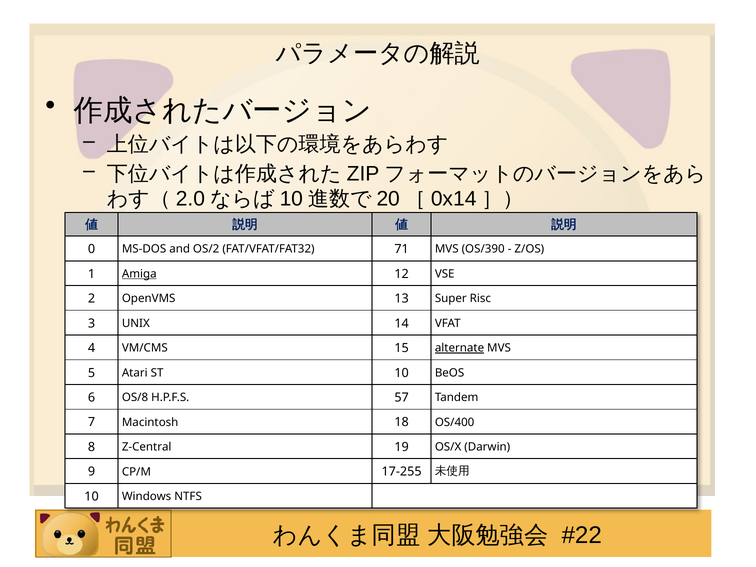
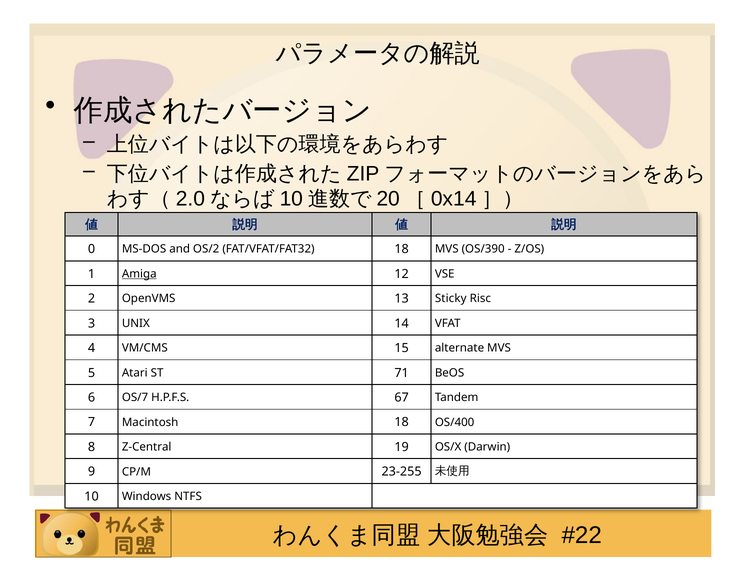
FAT/VFAT/FAT32 71: 71 -> 18
Super: Super -> Sticky
alternate underline: present -> none
ST 10: 10 -> 71
OS/8: OS/8 -> OS/7
57: 57 -> 67
17-255: 17-255 -> 23-255
